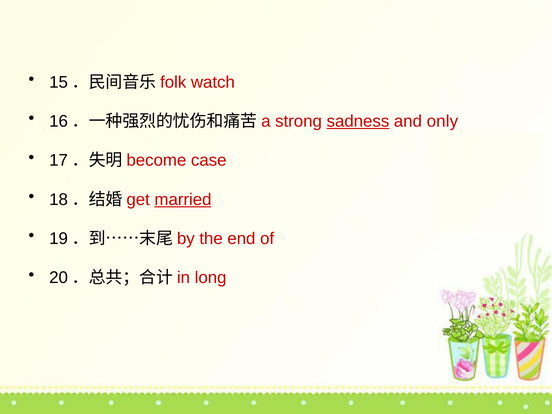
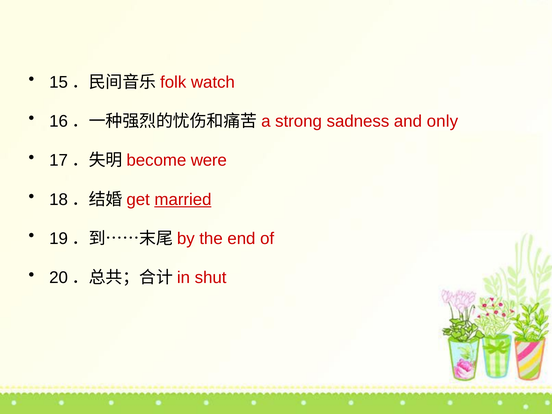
sadness underline: present -> none
case: case -> were
long: long -> shut
